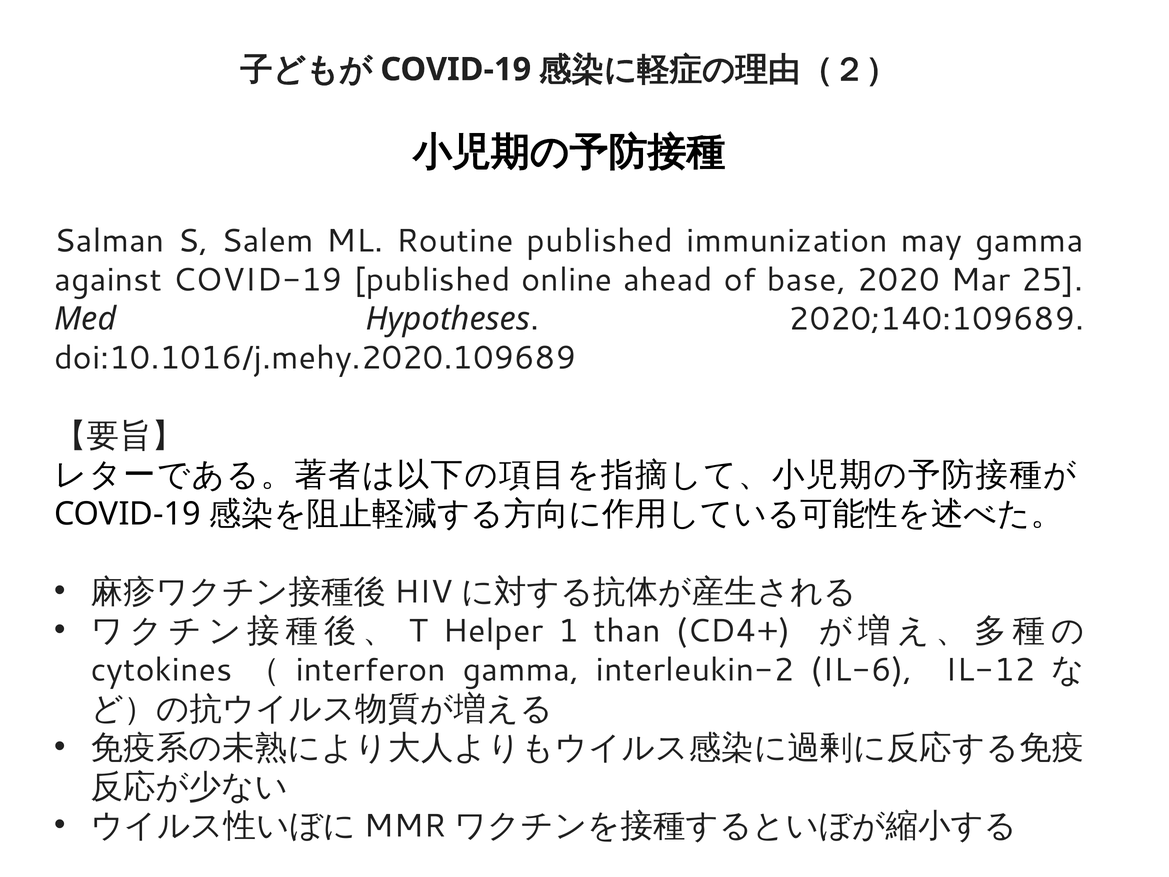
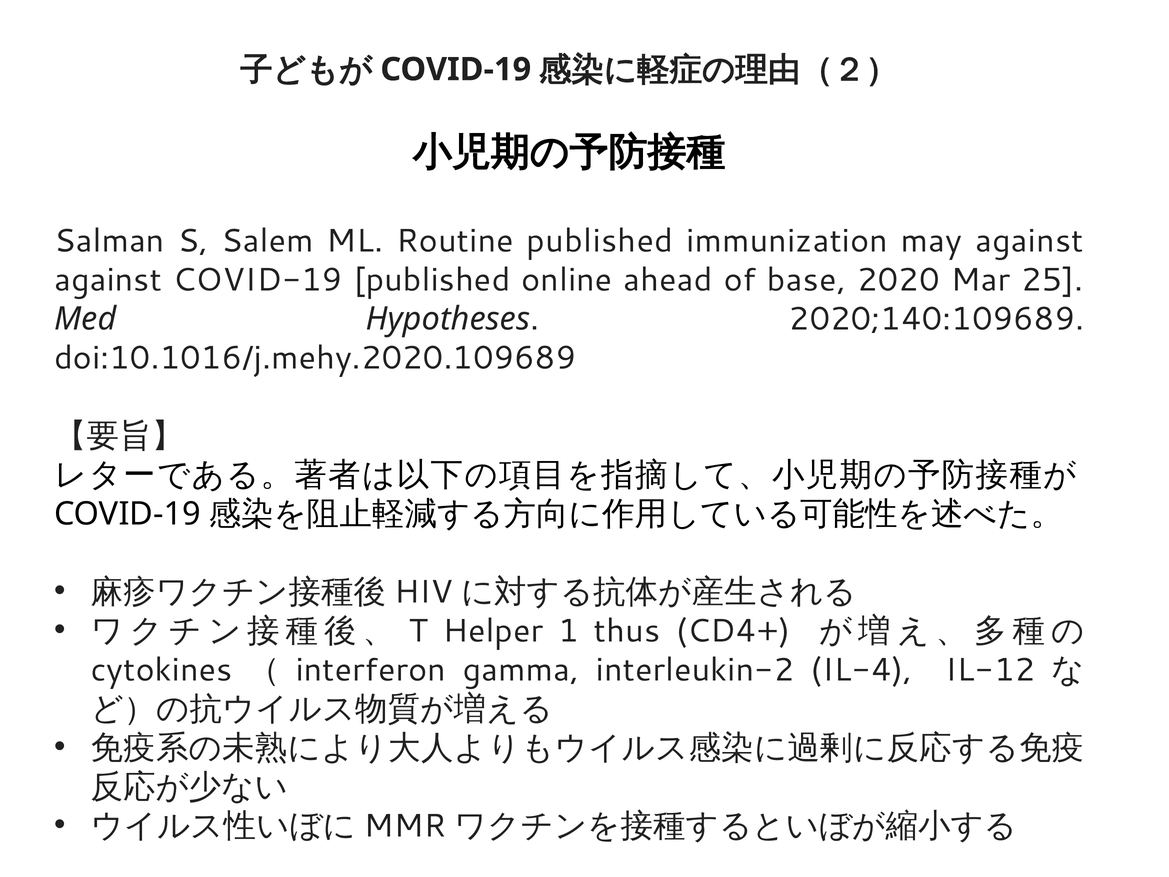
may gamma: gamma -> against
than: than -> thus
IL-6: IL-6 -> IL-4
